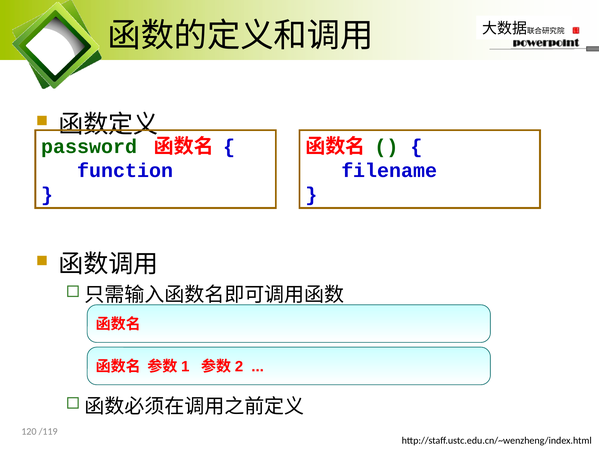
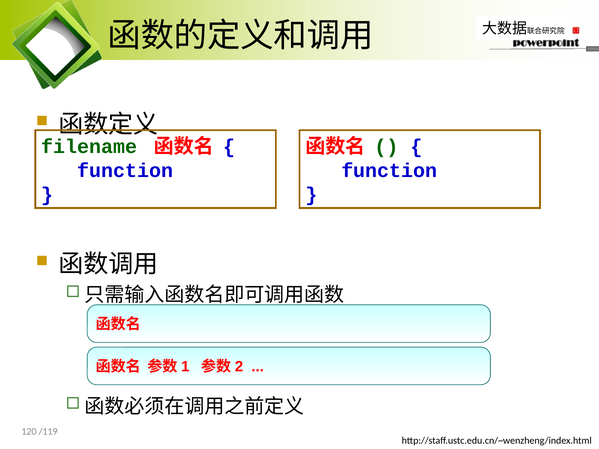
password: password -> filename
filename at (389, 171): filename -> function
